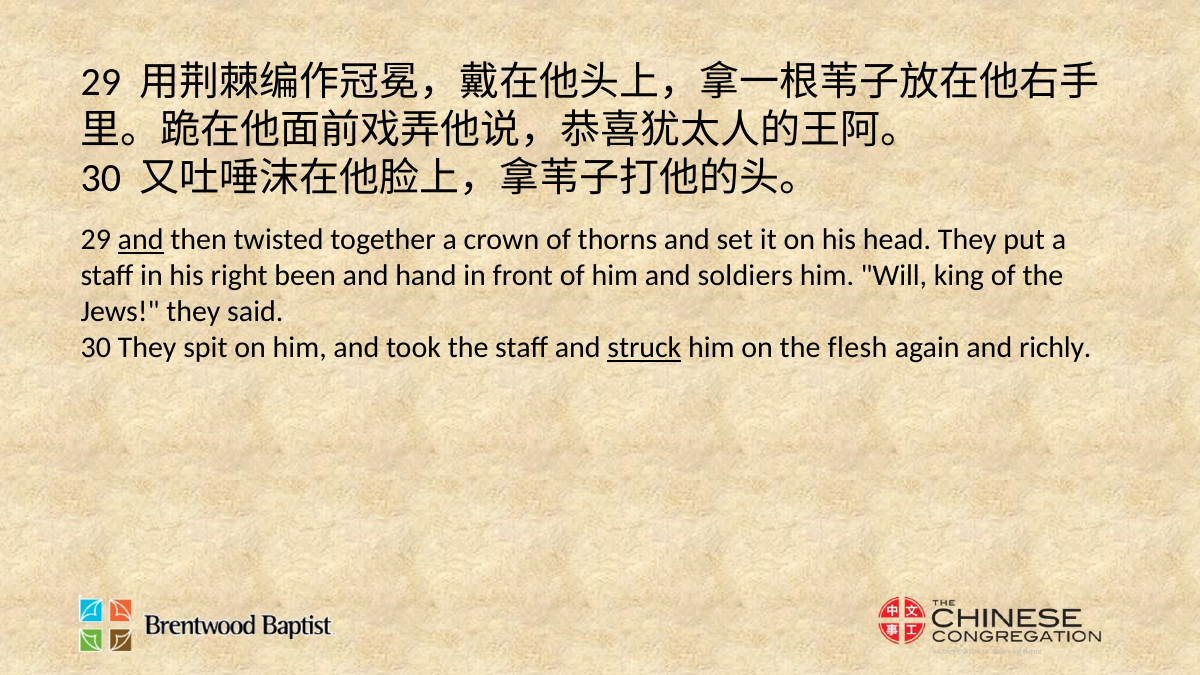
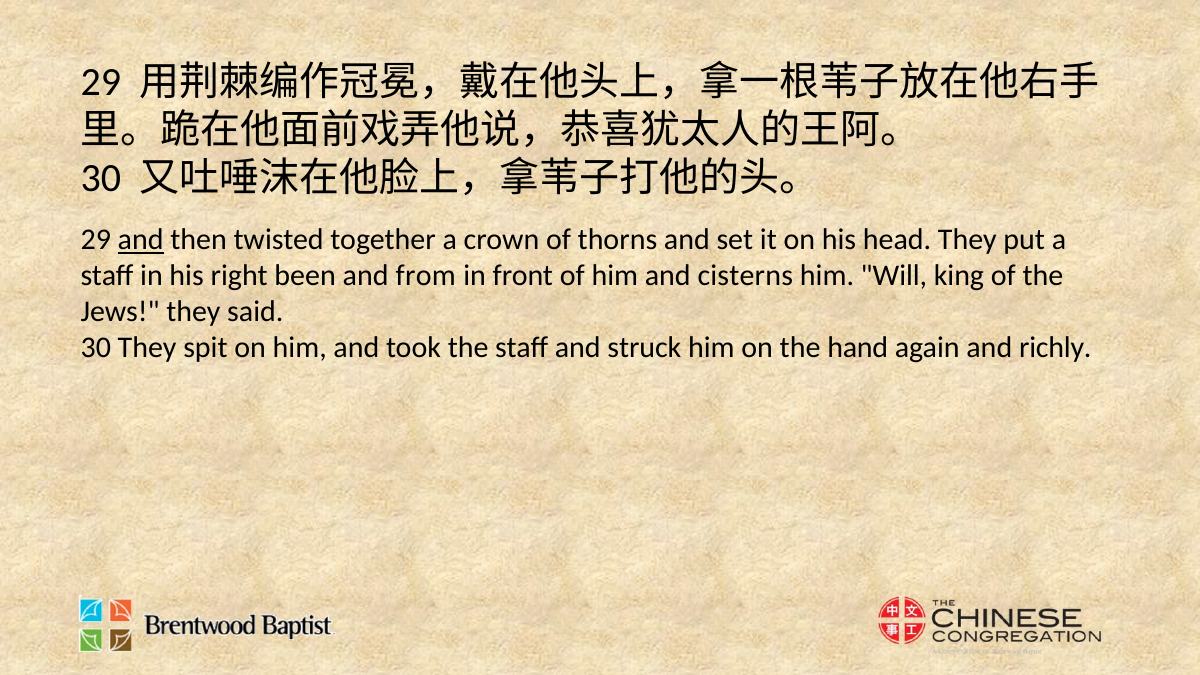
hand: hand -> from
soldiers: soldiers -> cisterns
struck underline: present -> none
flesh: flesh -> hand
